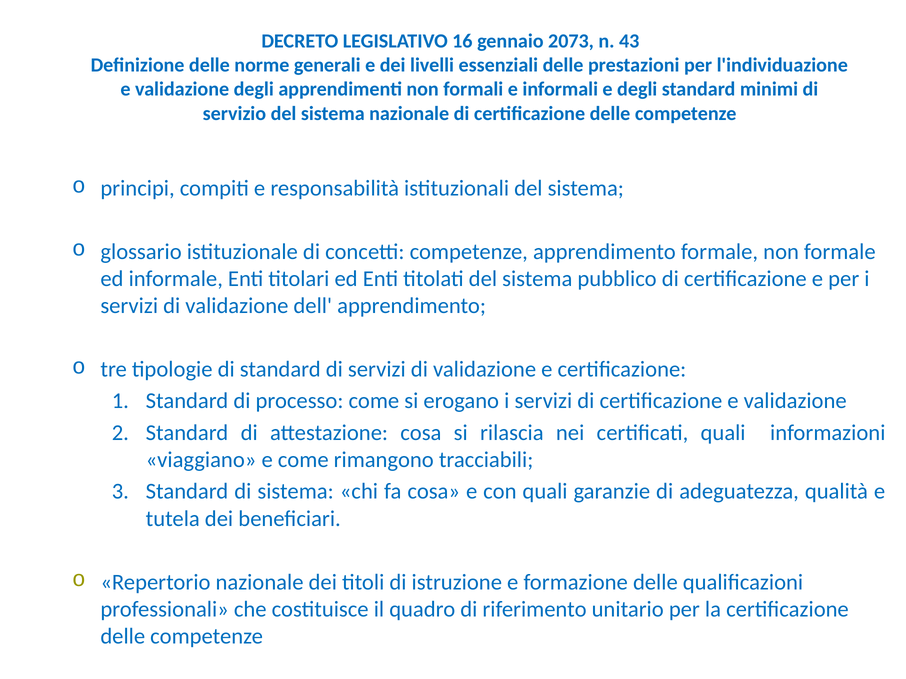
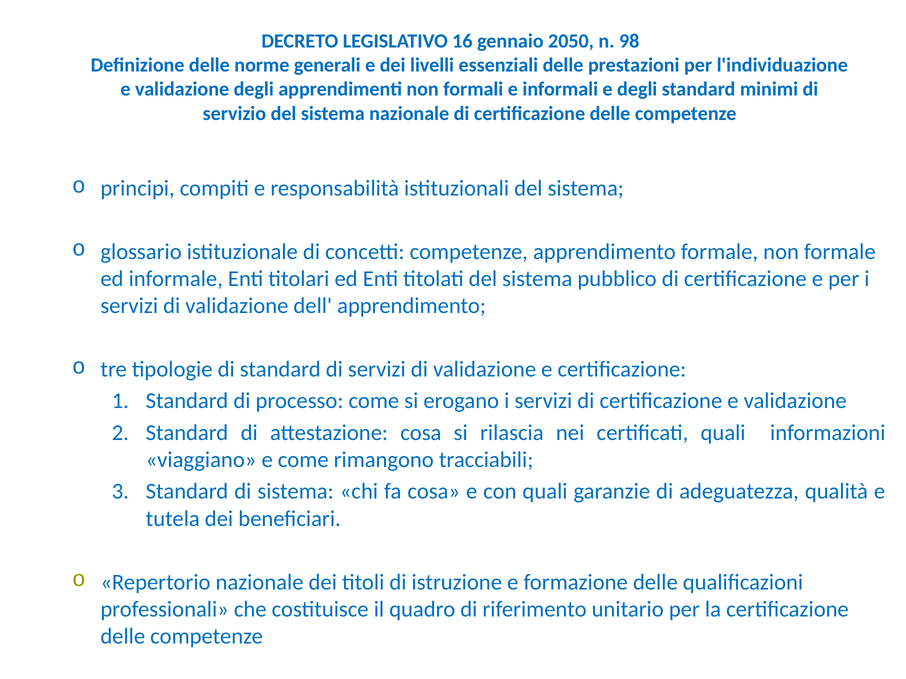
2073: 2073 -> 2050
43: 43 -> 98
